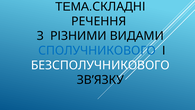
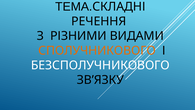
СПОЛУЧНИКОВОГО colour: blue -> orange
